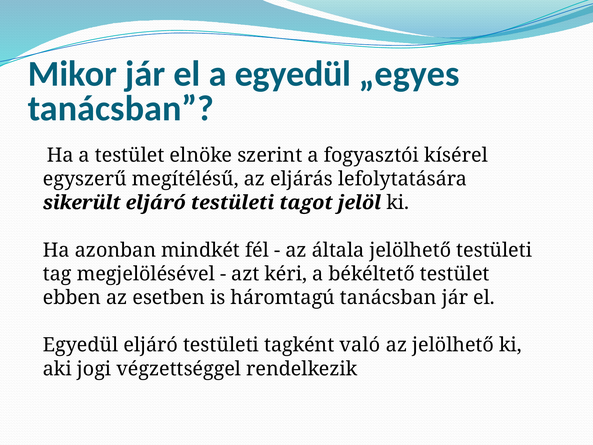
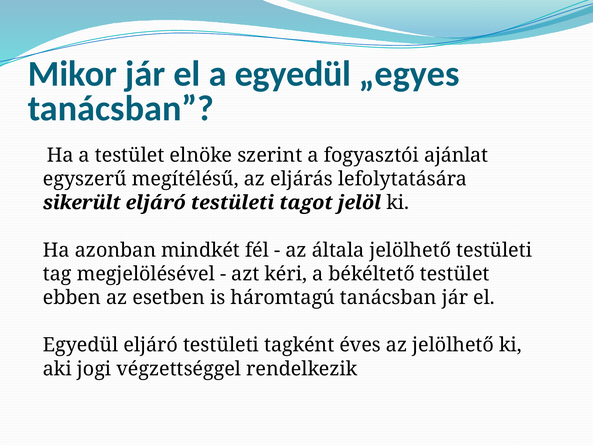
kísérel: kísérel -> ajánlat
való: való -> éves
